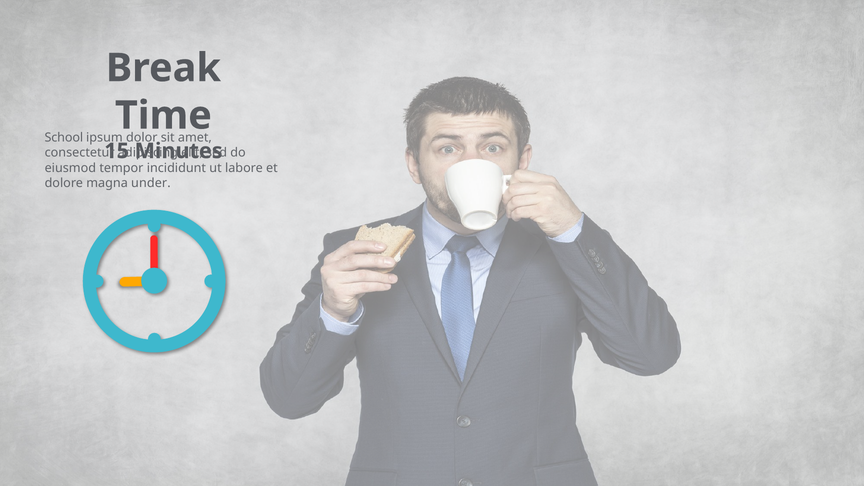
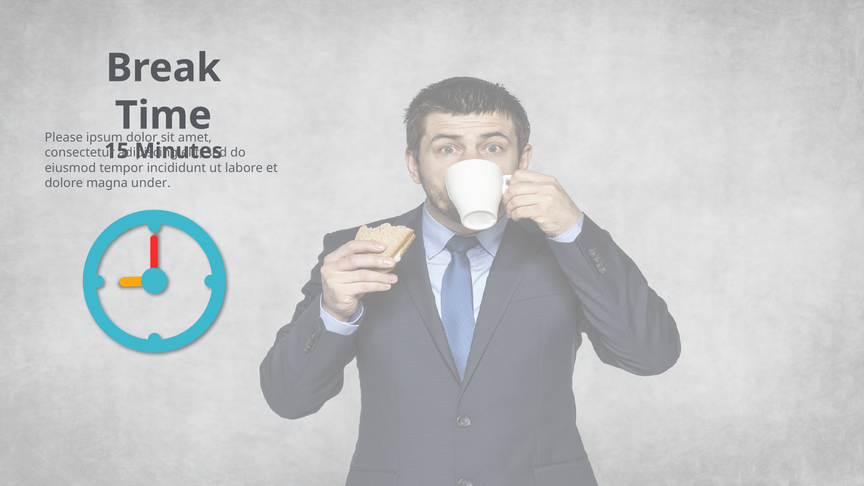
School: School -> Please
